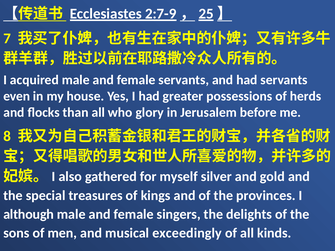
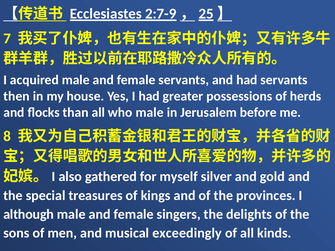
even: even -> then
who glory: glory -> male
